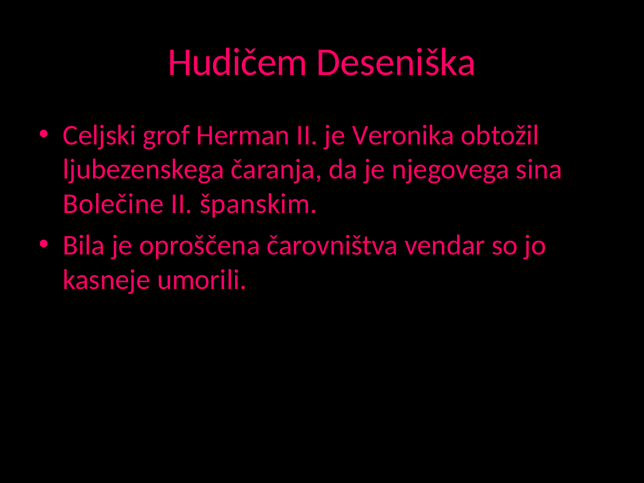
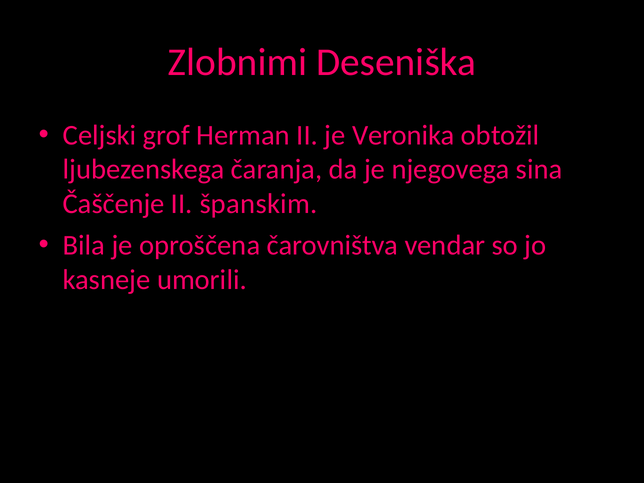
Hudičem: Hudičem -> Zlobnimi
Bolečine: Bolečine -> Čaščenje
